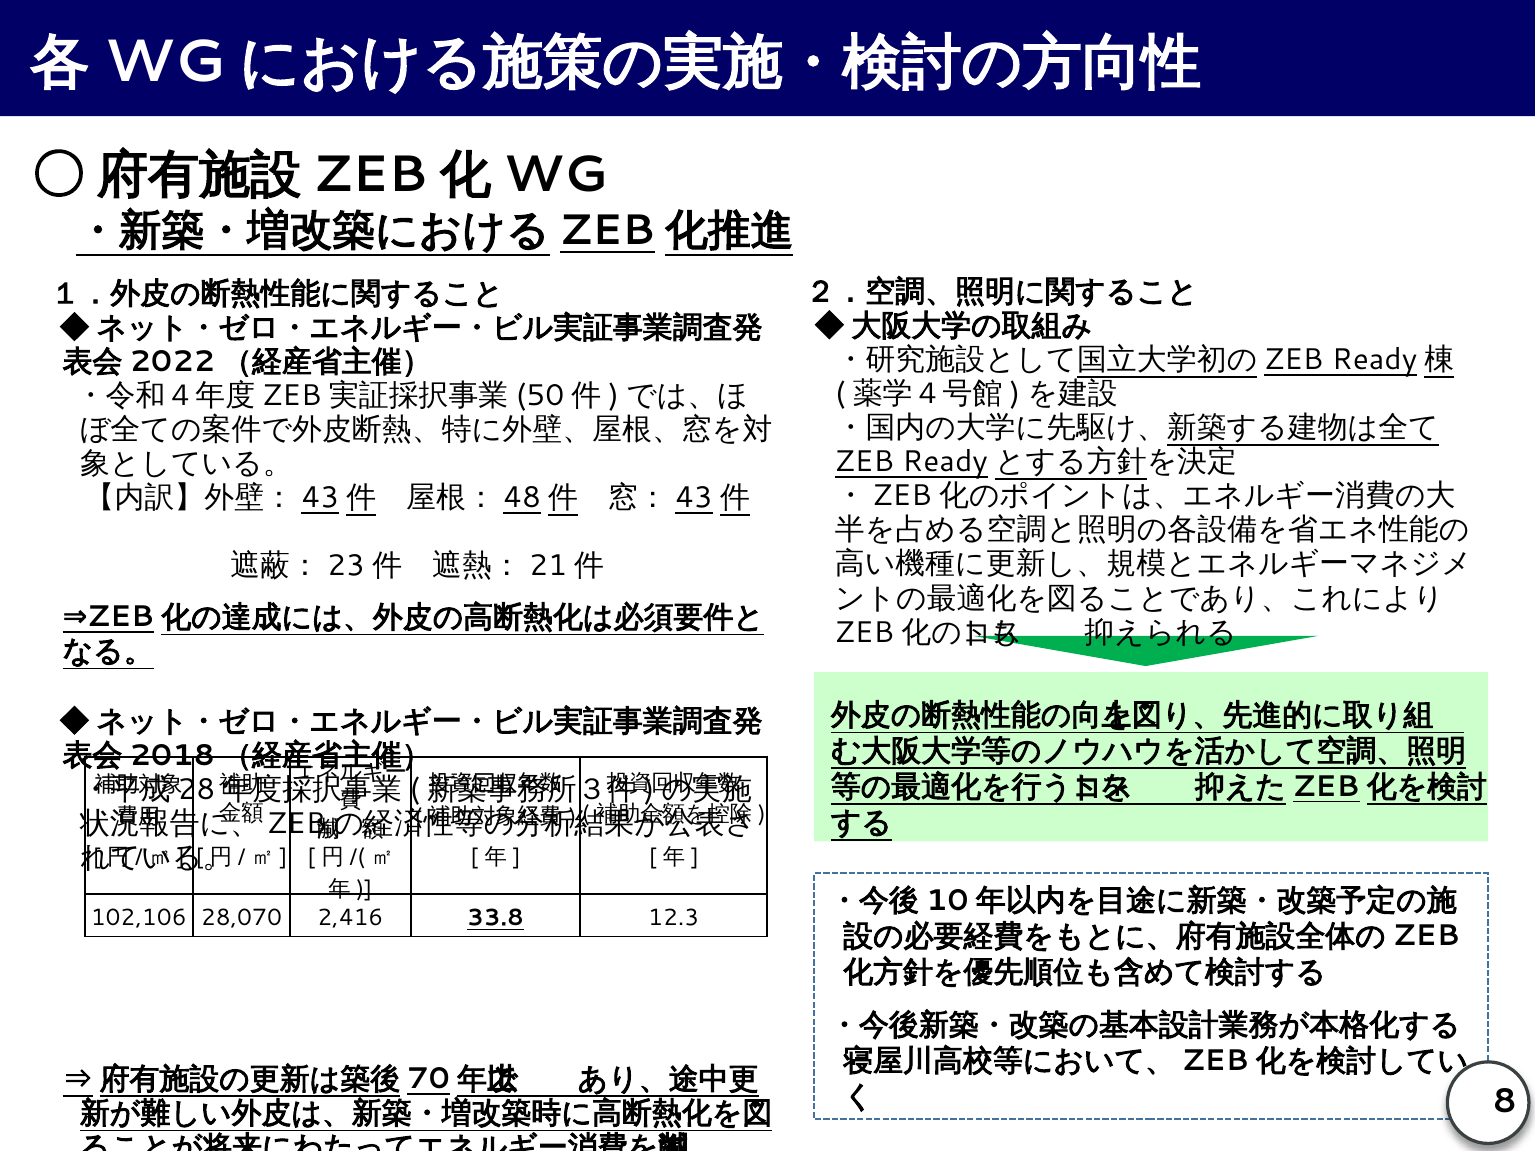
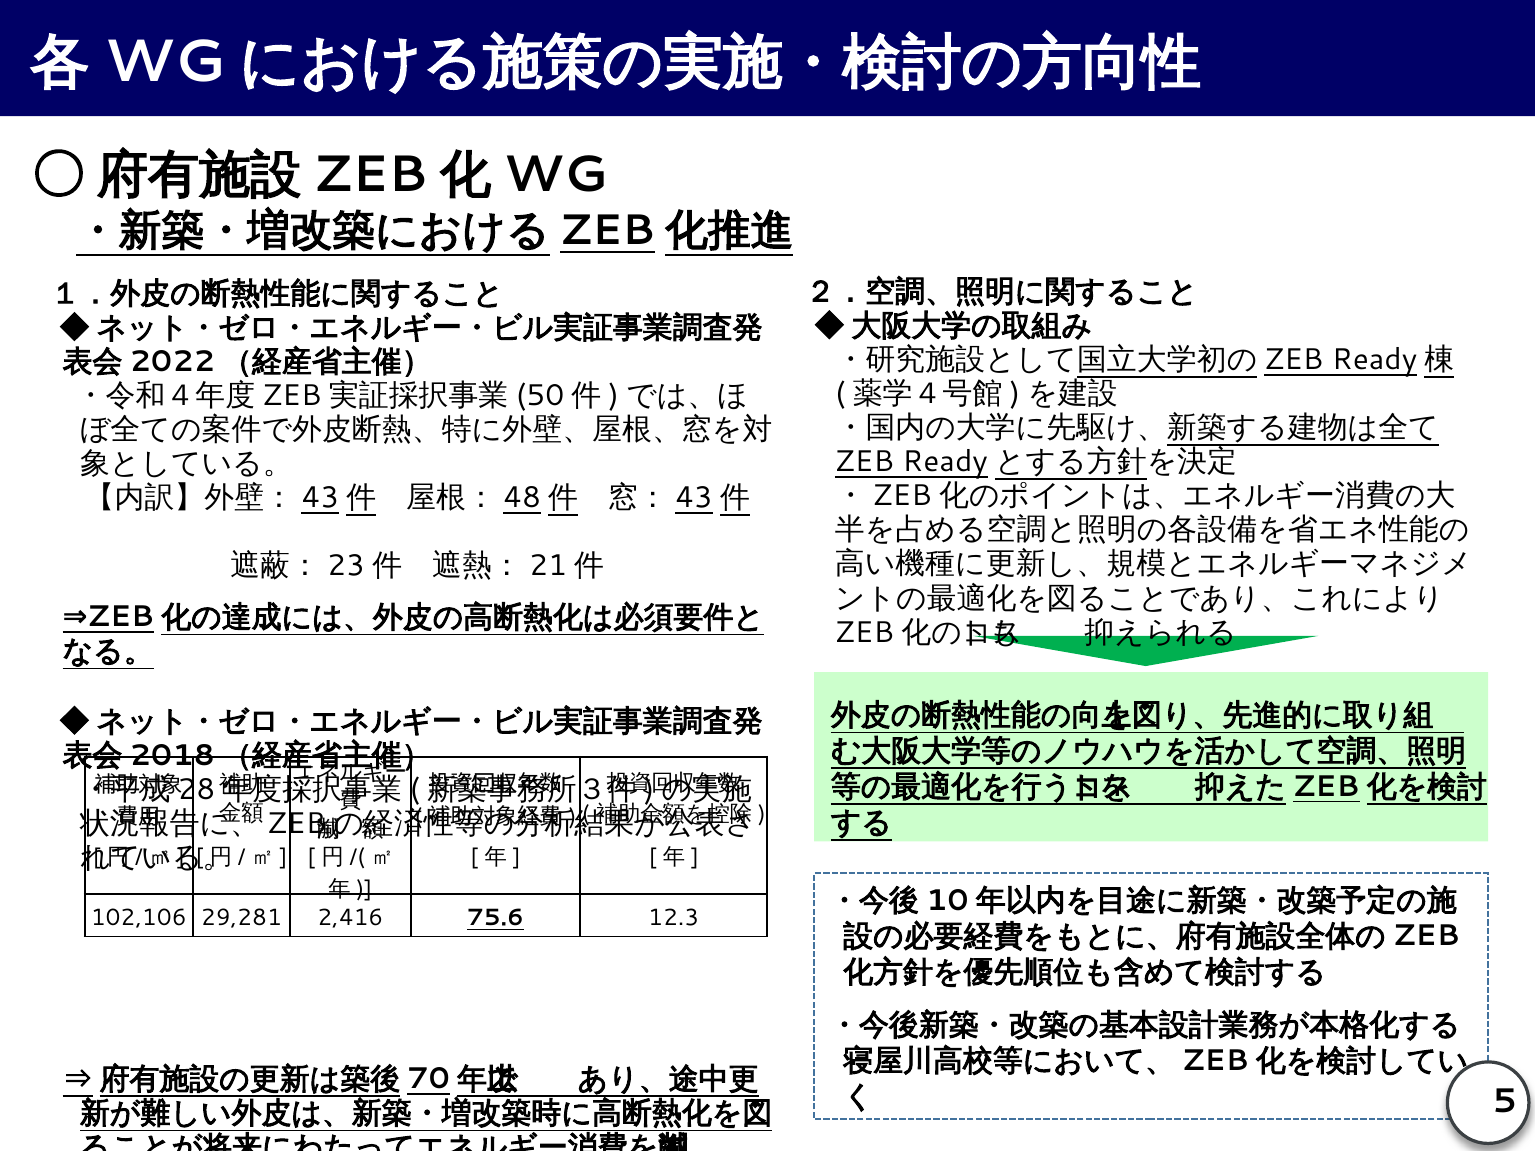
28,070: 28,070 -> 29,281
33.8: 33.8 -> 75.6
8: 8 -> 5
